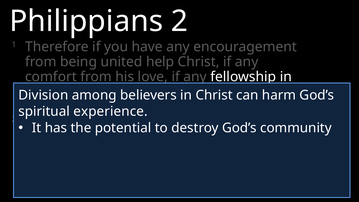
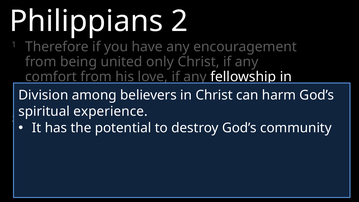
help: help -> only
